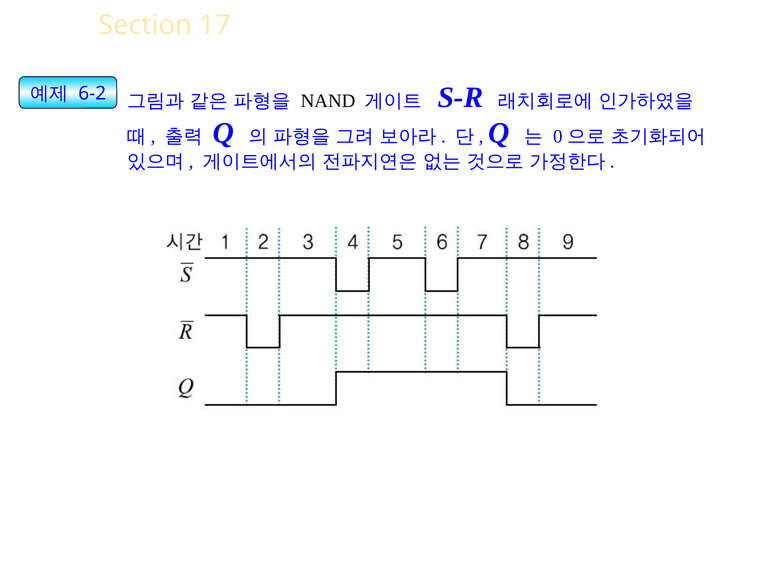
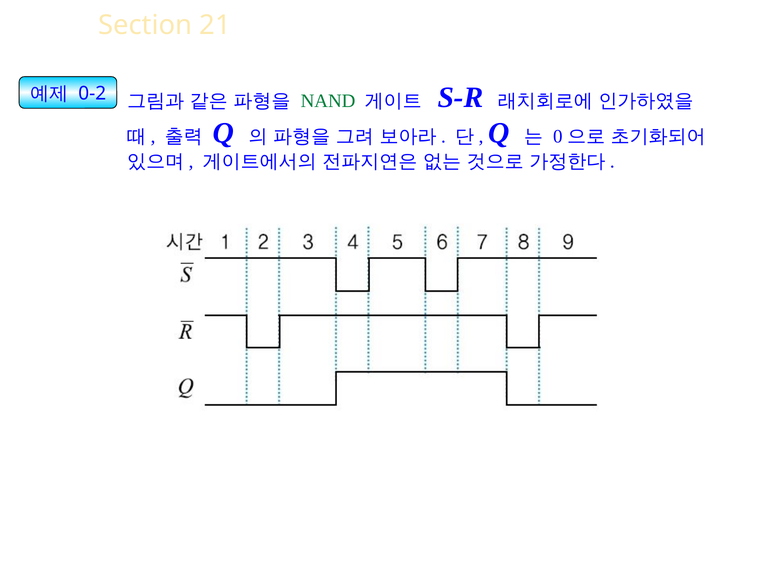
17: 17 -> 21
6-2: 6-2 -> 0-2
NAND colour: black -> green
